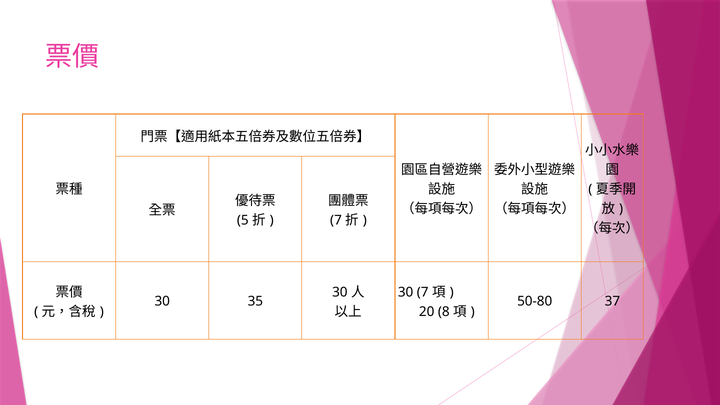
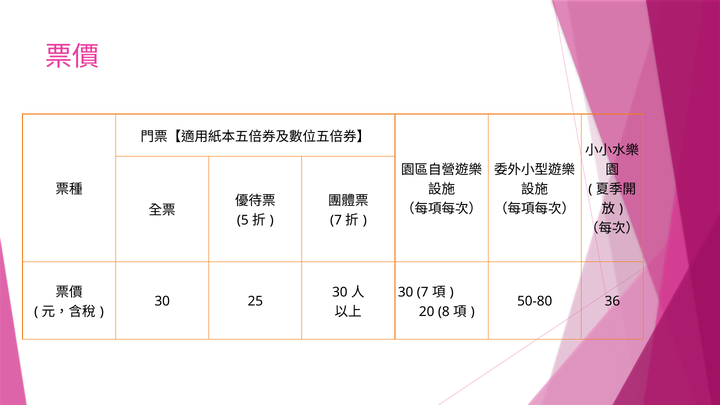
35: 35 -> 25
37: 37 -> 36
